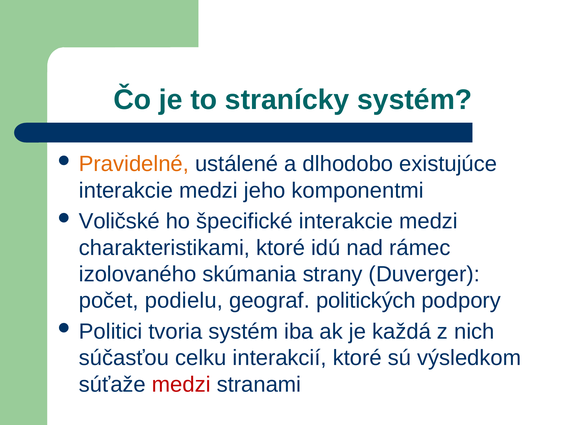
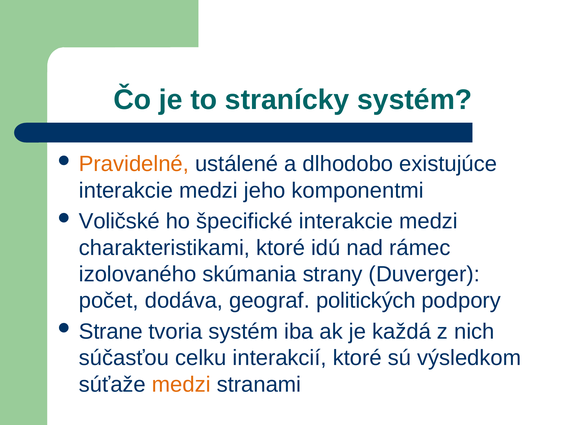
podielu: podielu -> dodáva
Politici: Politici -> Strane
medzi at (181, 385) colour: red -> orange
